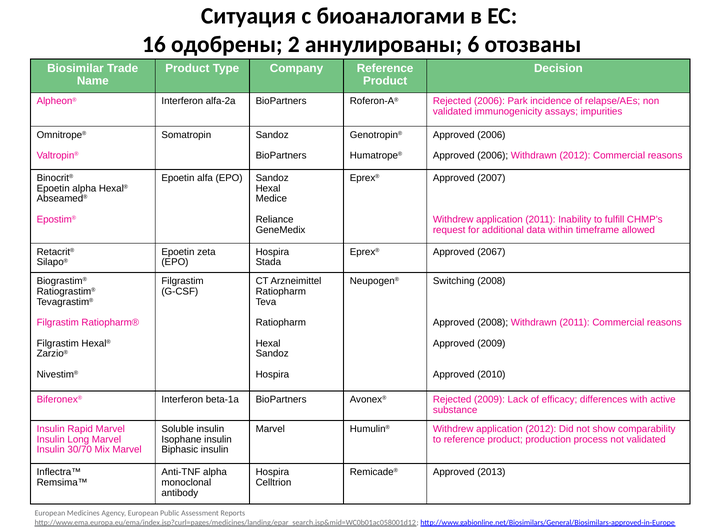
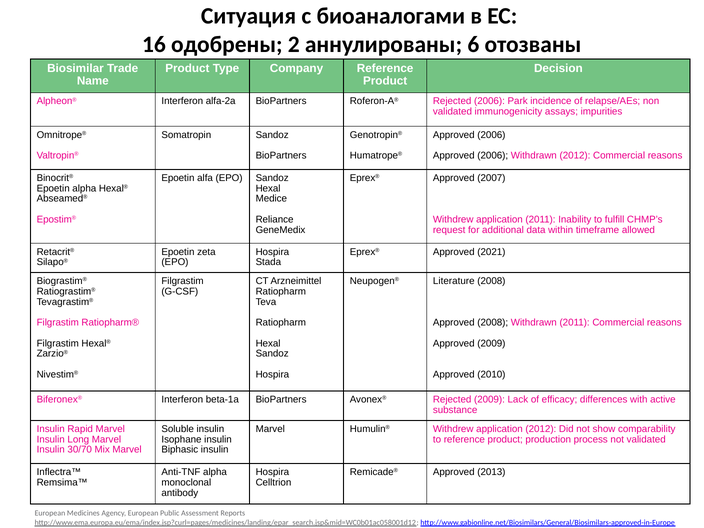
2067: 2067 -> 2021
Switching: Switching -> Literature
